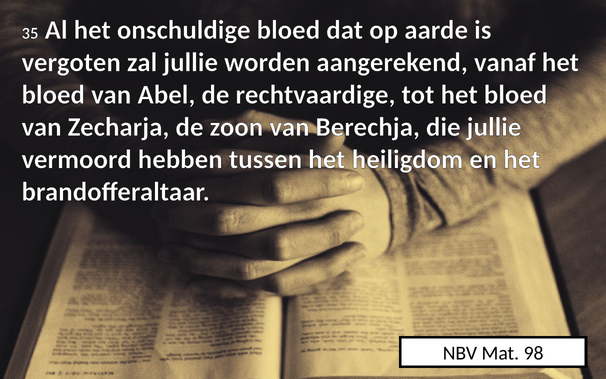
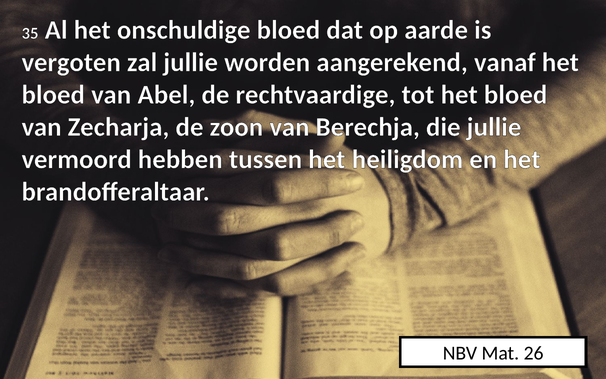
98: 98 -> 26
